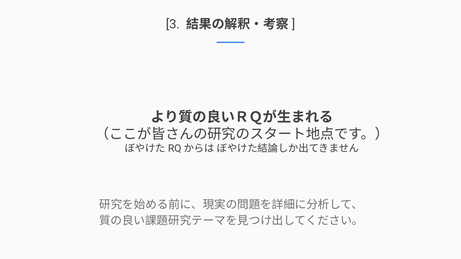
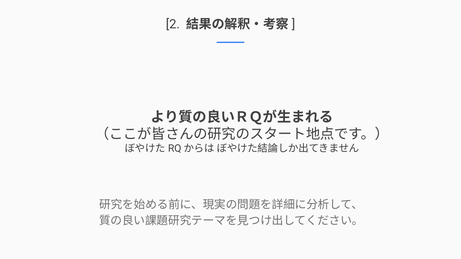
3: 3 -> 2
